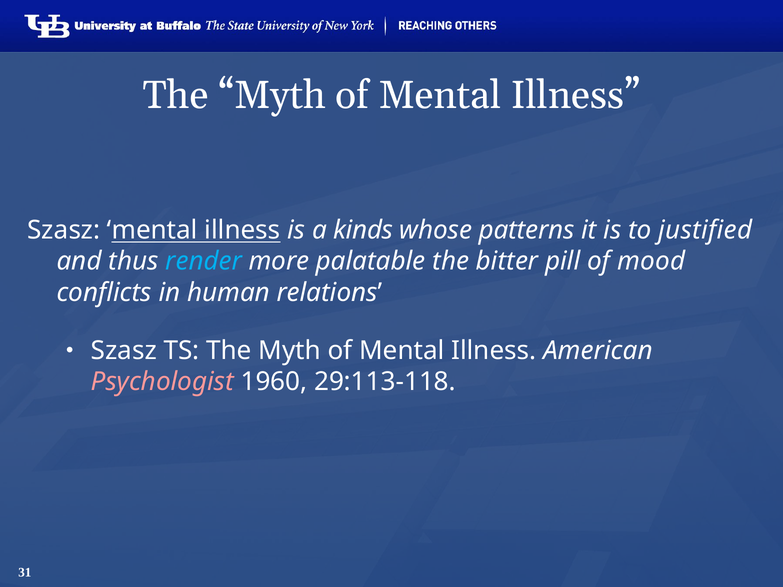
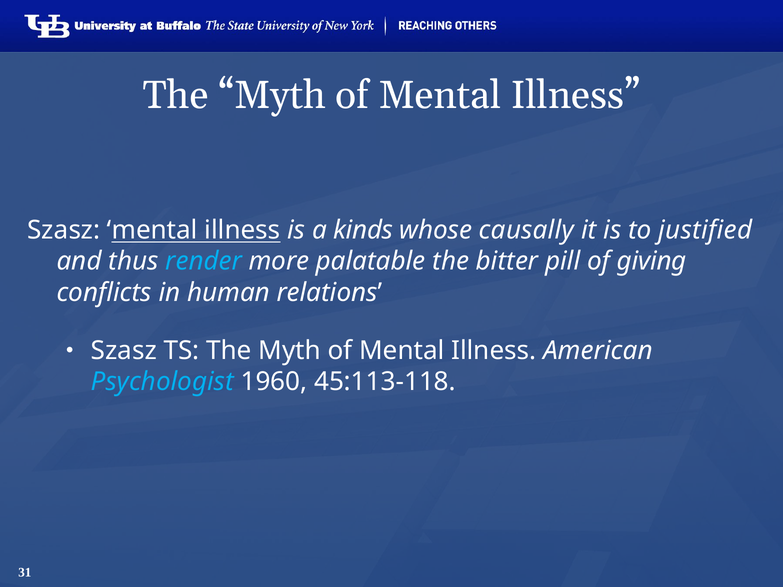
patterns: patterns -> causally
mood: mood -> giving
Psychologist colour: pink -> light blue
29:113-118: 29:113-118 -> 45:113-118
